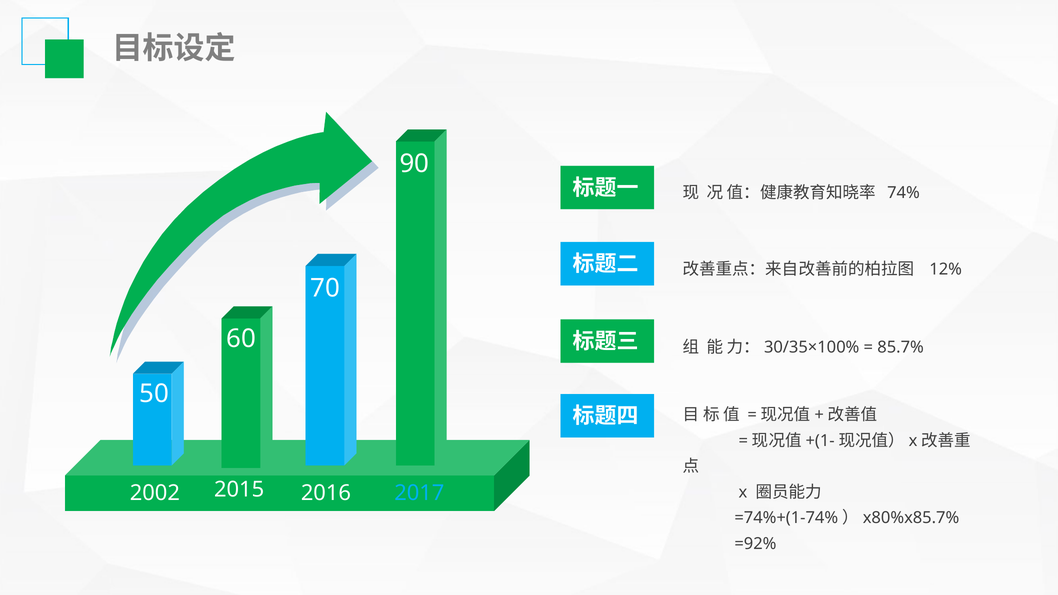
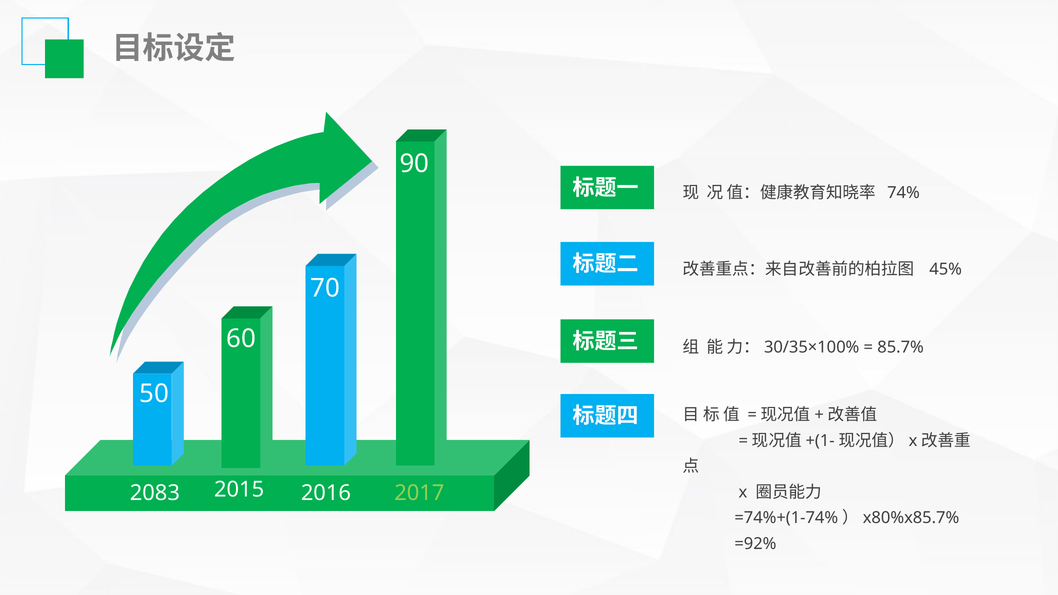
12%: 12% -> 45%
2002: 2002 -> 2083
2017 colour: light blue -> light green
